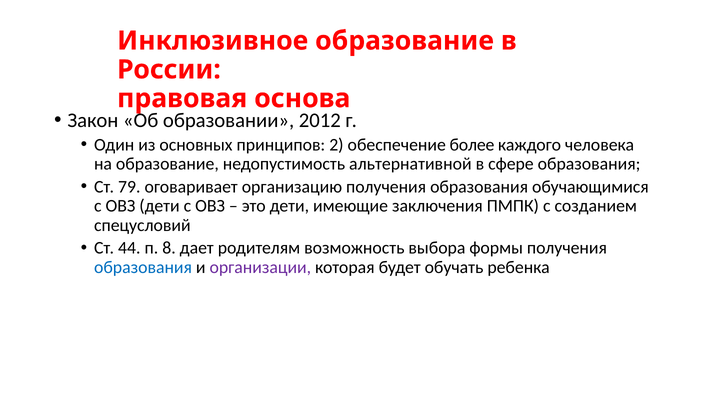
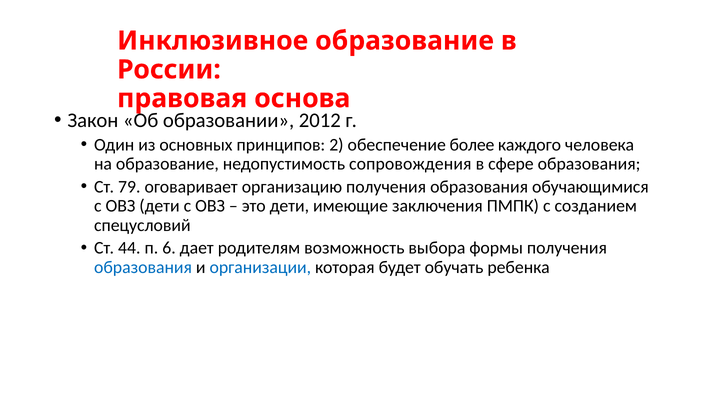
альтернативной: альтернативной -> сопровождения
8: 8 -> 6
организации colour: purple -> blue
